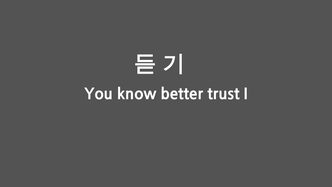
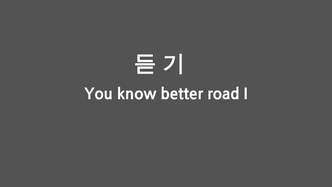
trust: trust -> road
